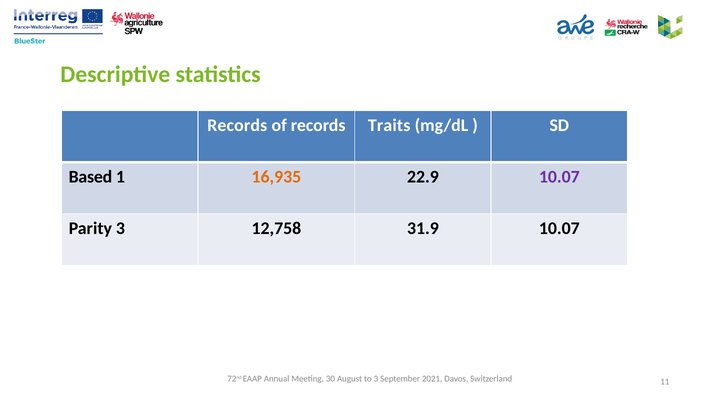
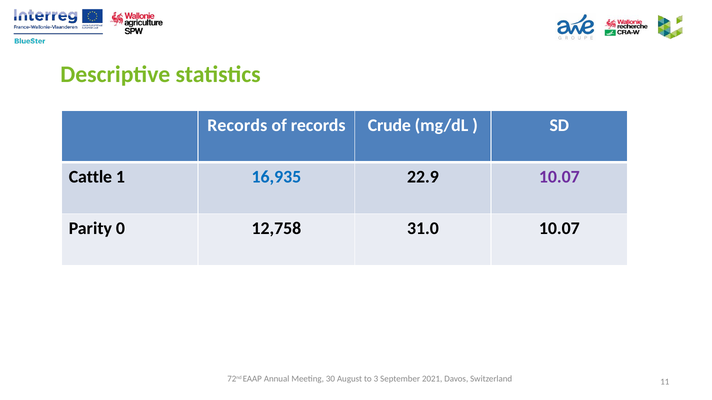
Traits: Traits -> Crude
Based: Based -> Cattle
16,935 colour: orange -> blue
Parity 3: 3 -> 0
31.9: 31.9 -> 31.0
